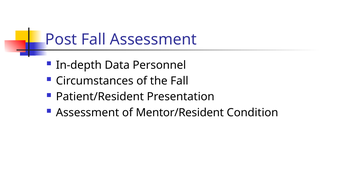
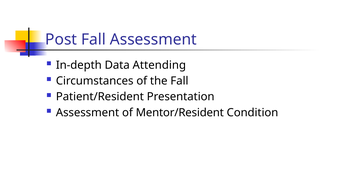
Personnel: Personnel -> Attending
